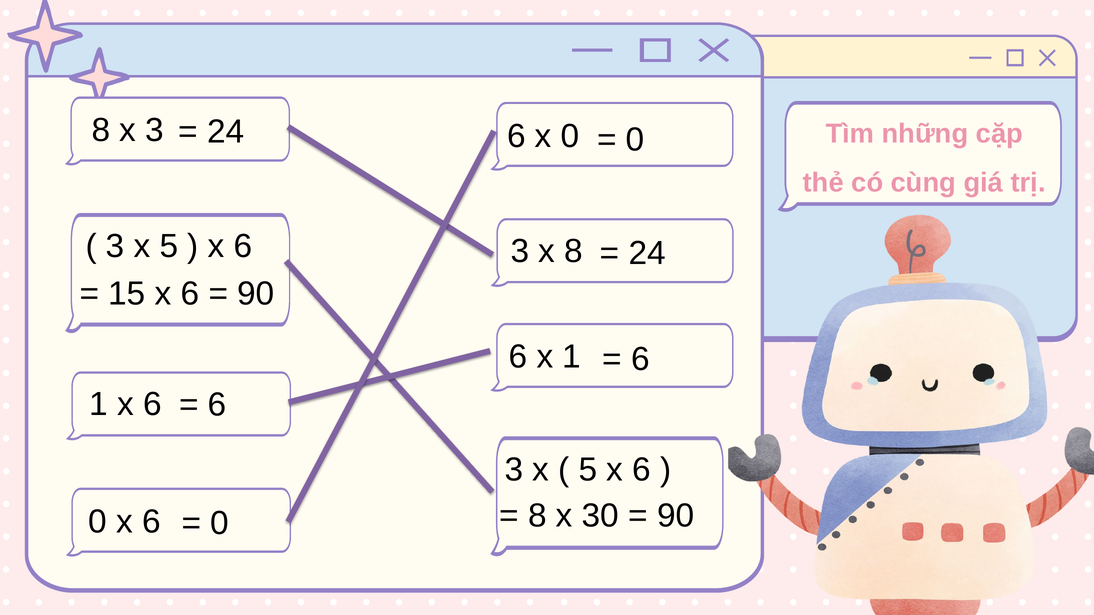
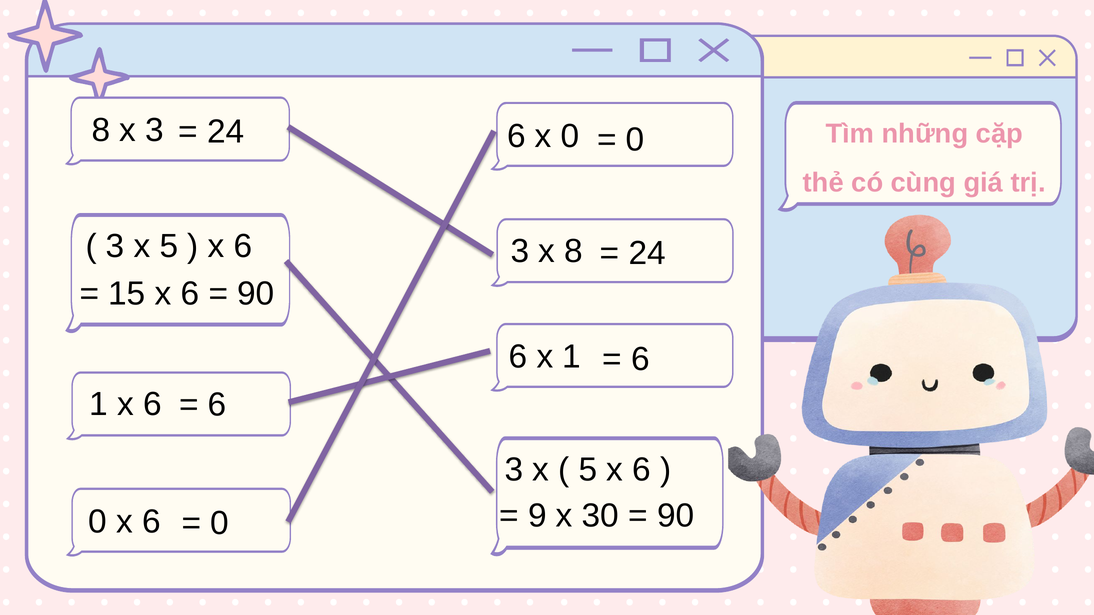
8 at (537, 516): 8 -> 9
